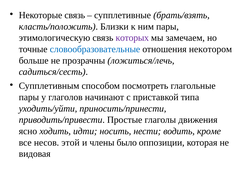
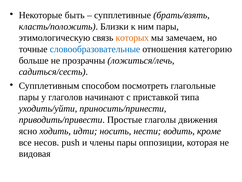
Некоторые связь: связь -> быть
которых colour: purple -> orange
некотором: некотором -> категорию
этой: этой -> push
члены было: было -> пары
